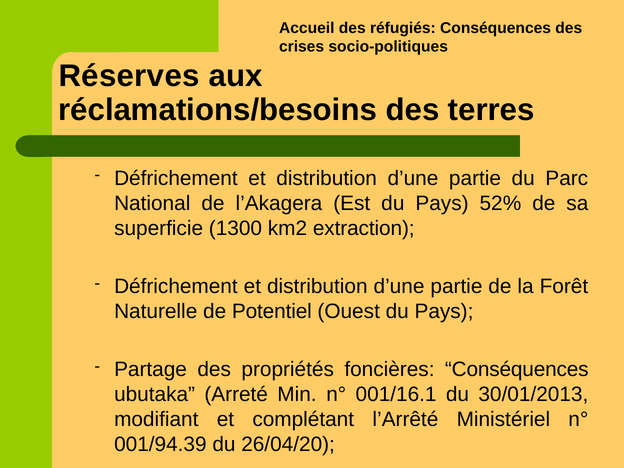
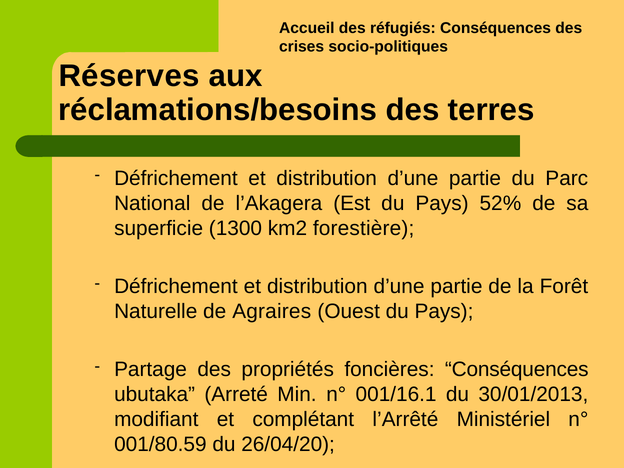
extraction: extraction -> forestière
Potentiel: Potentiel -> Agraires
001/94.39: 001/94.39 -> 001/80.59
